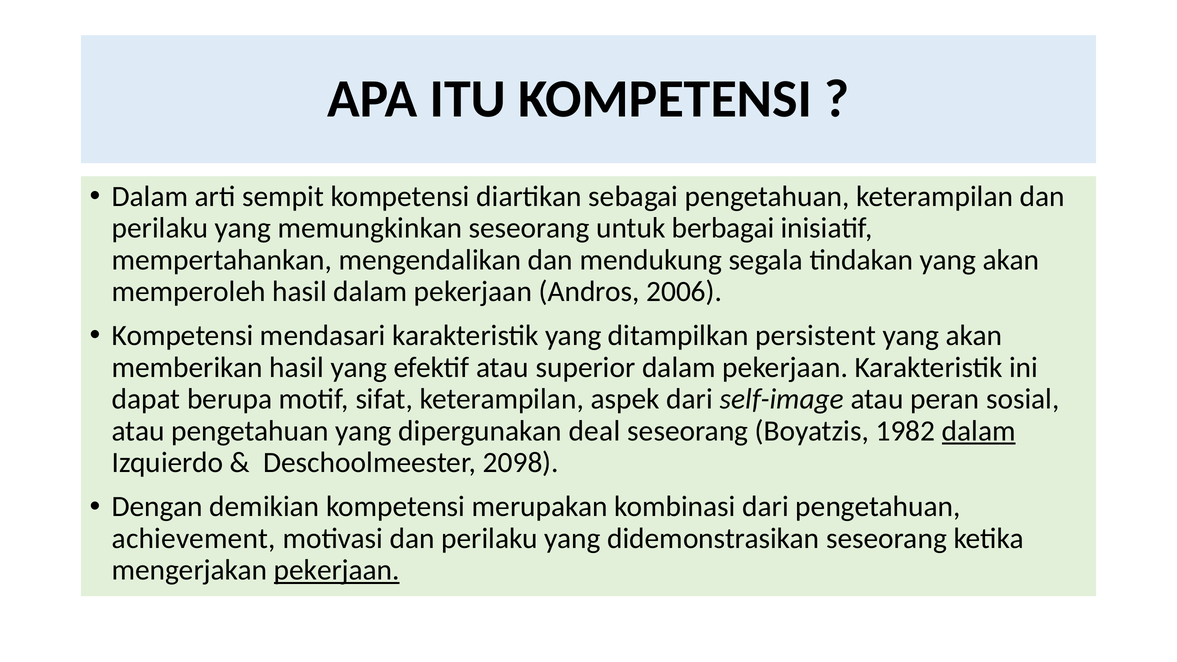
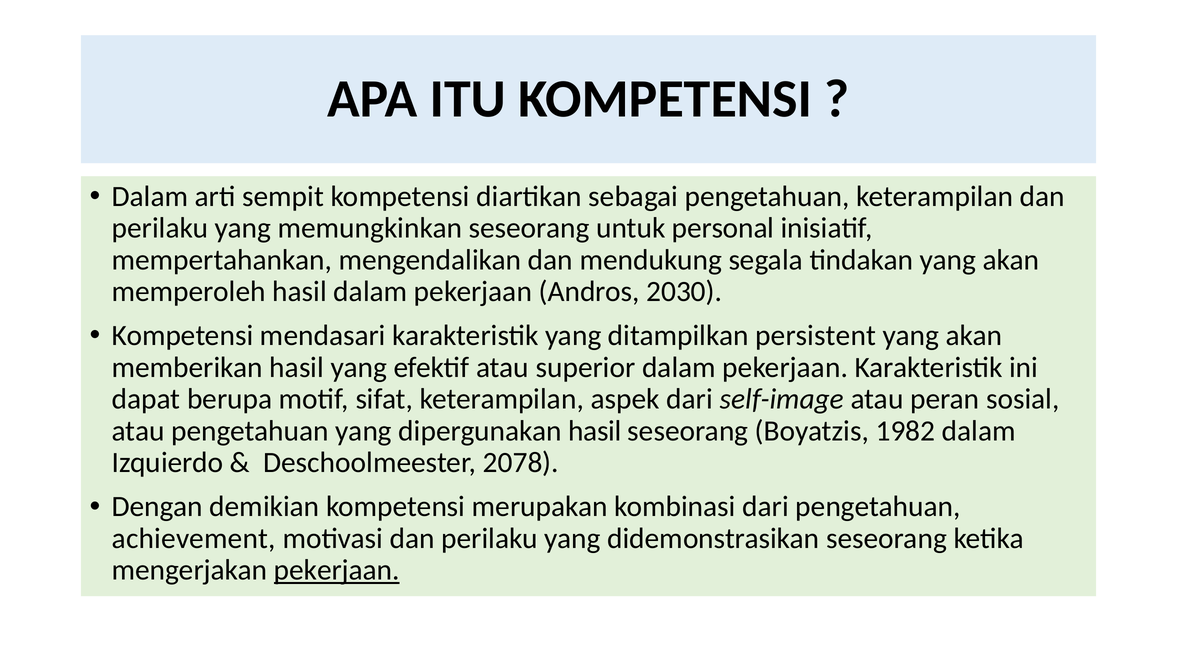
berbagai: berbagai -> personal
2006: 2006 -> 2030
dipergunakan deal: deal -> hasil
dalam at (979, 431) underline: present -> none
2098: 2098 -> 2078
